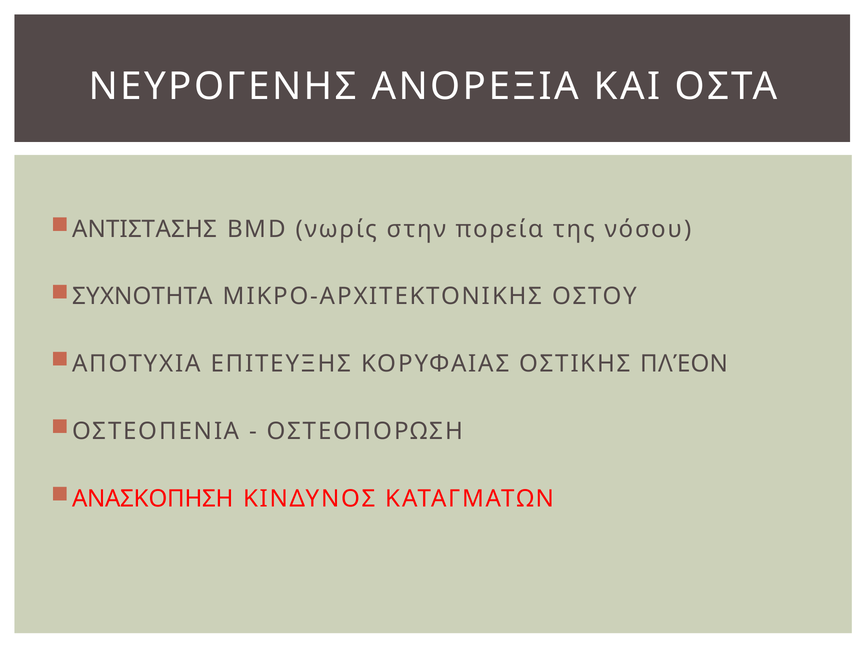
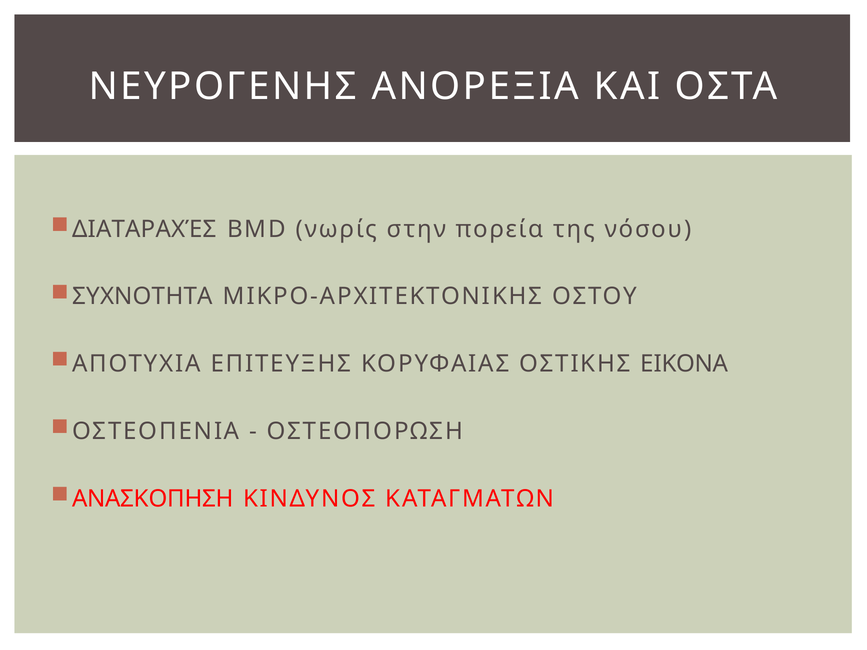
ΑΝΤΙΣΤΑΣΗΣ: ΑΝΤΙΣΤΑΣΗΣ -> ΔΙΑΤΑΡΑΧΈΣ
ΠΛΈΟΝ: ΠΛΈΟΝ -> ΕΙΚΟΝΑ
